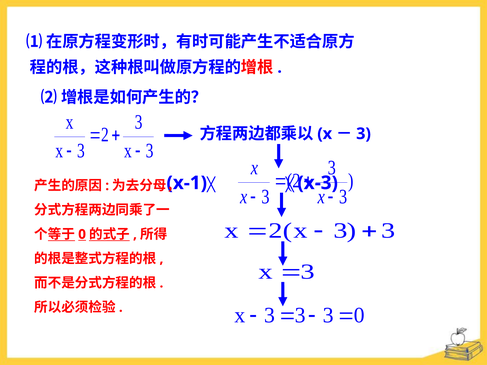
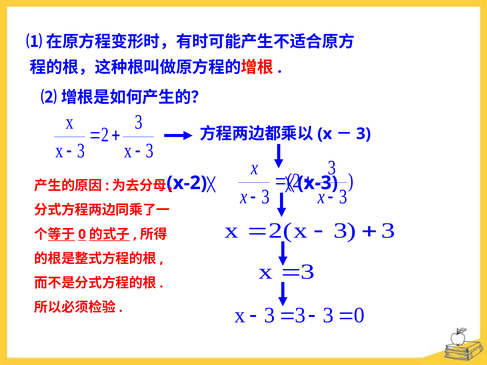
x-1: x-1 -> x-2
